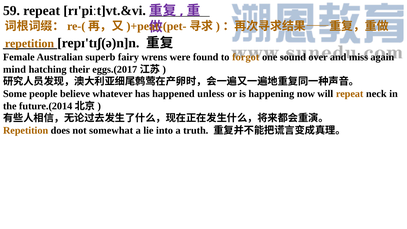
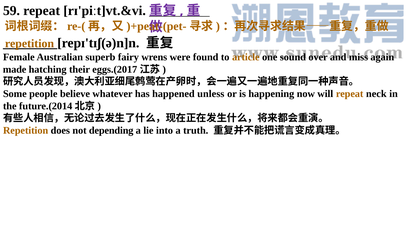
forgot: forgot -> article
mind: mind -> made
somewhat: somewhat -> depending
